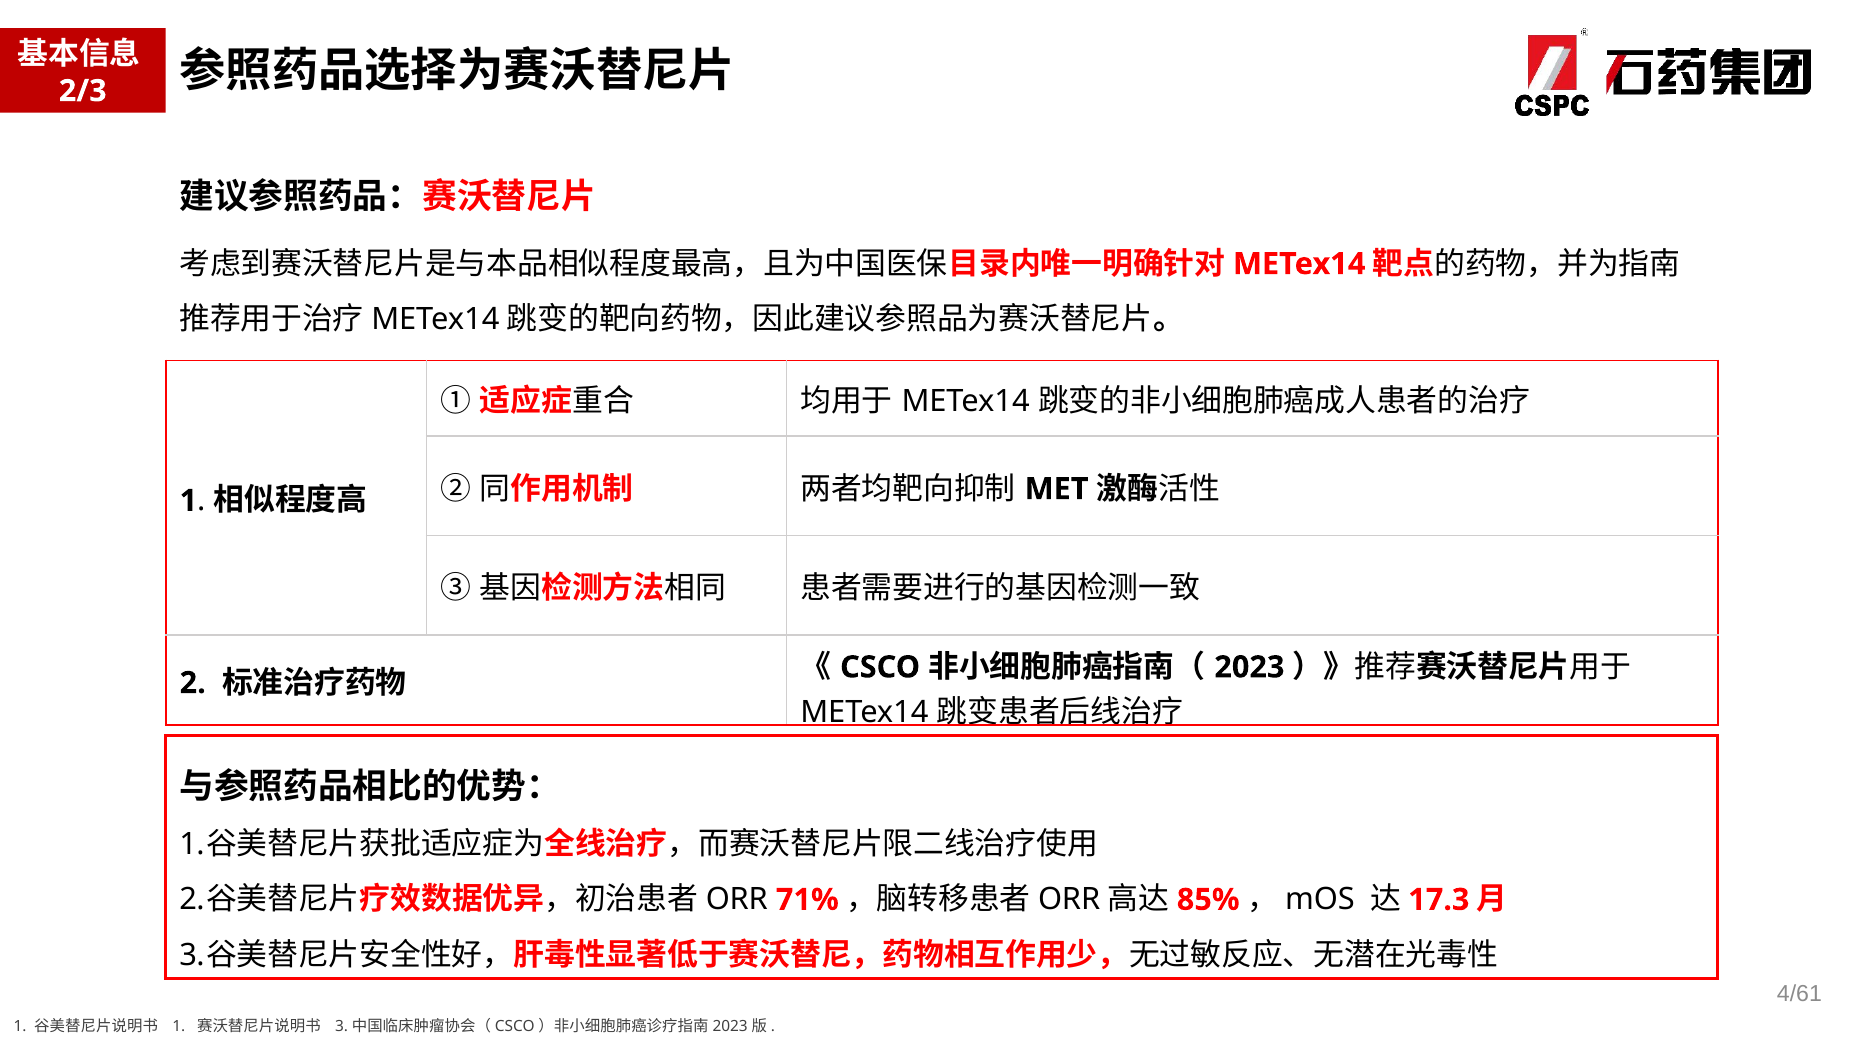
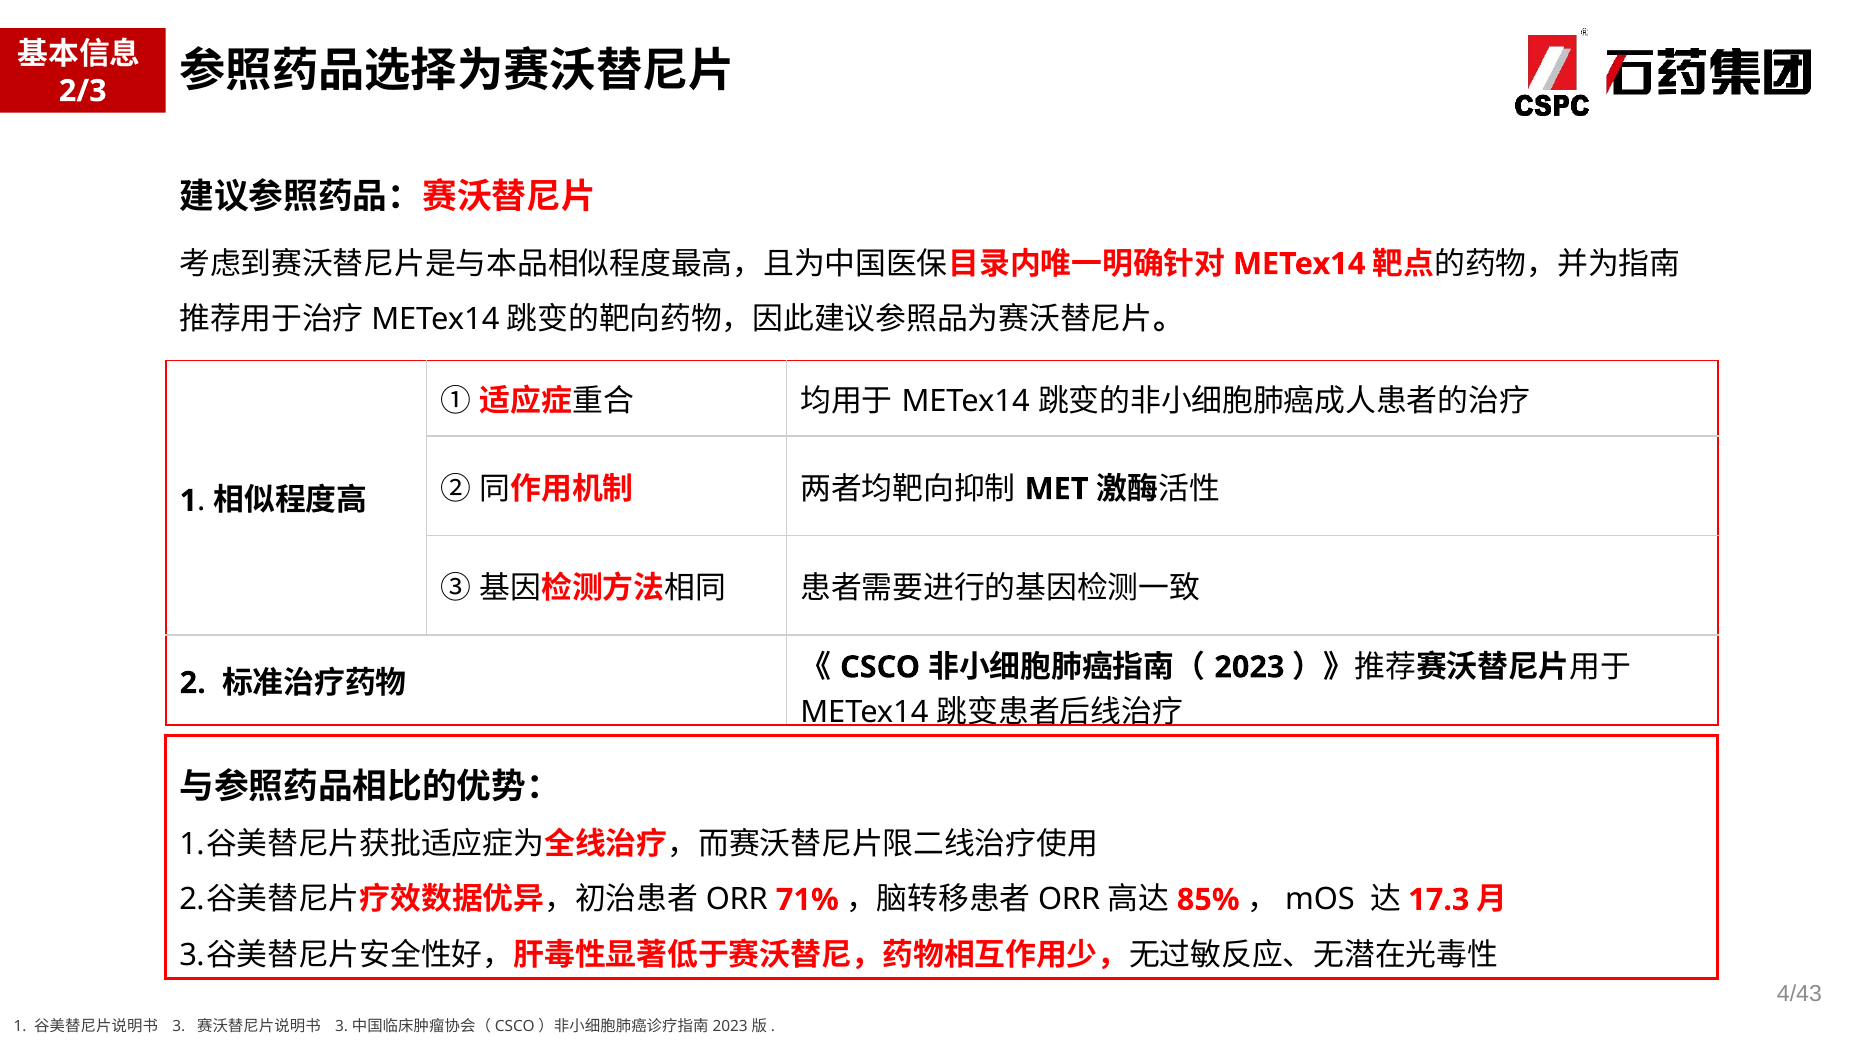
4/61: 4/61 -> 4/43
1 at (179, 1026): 1 -> 3
